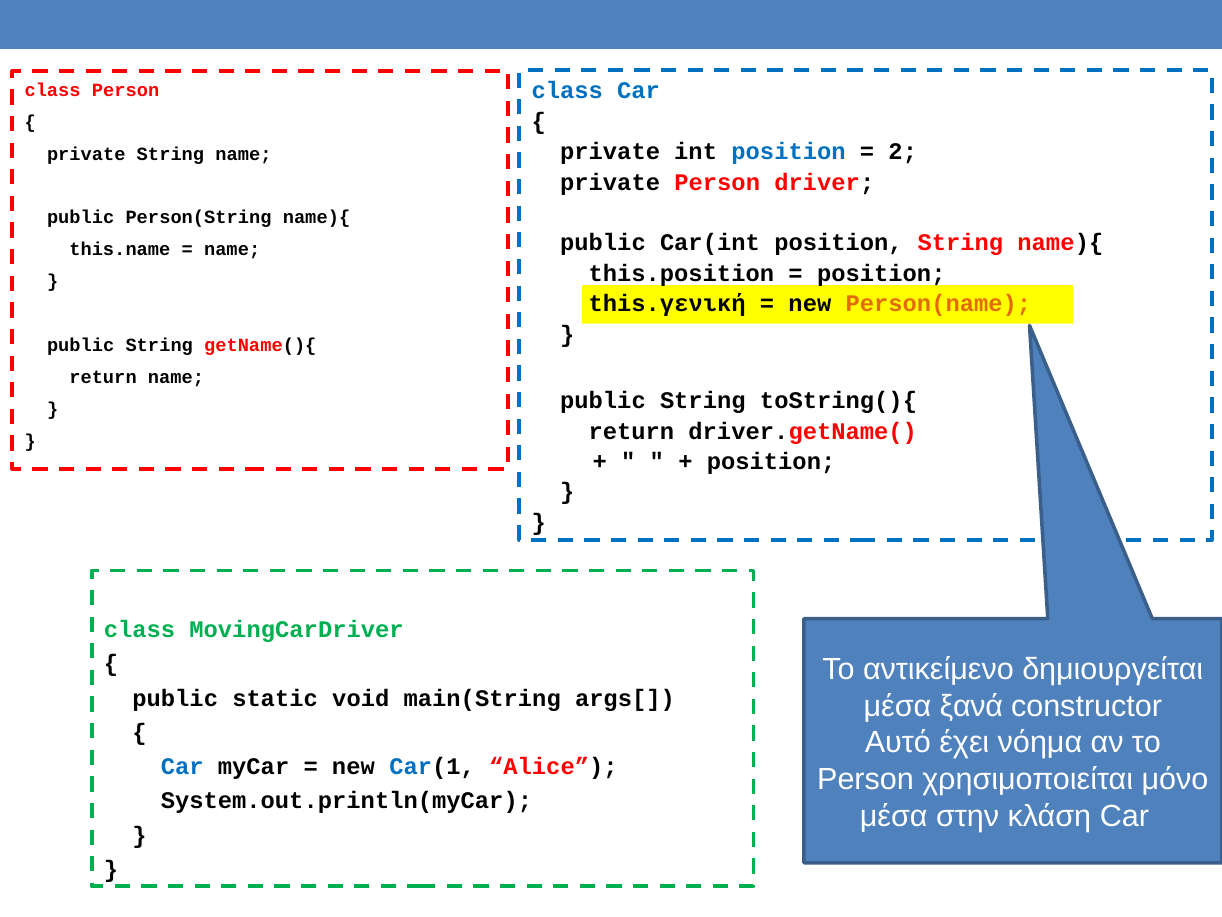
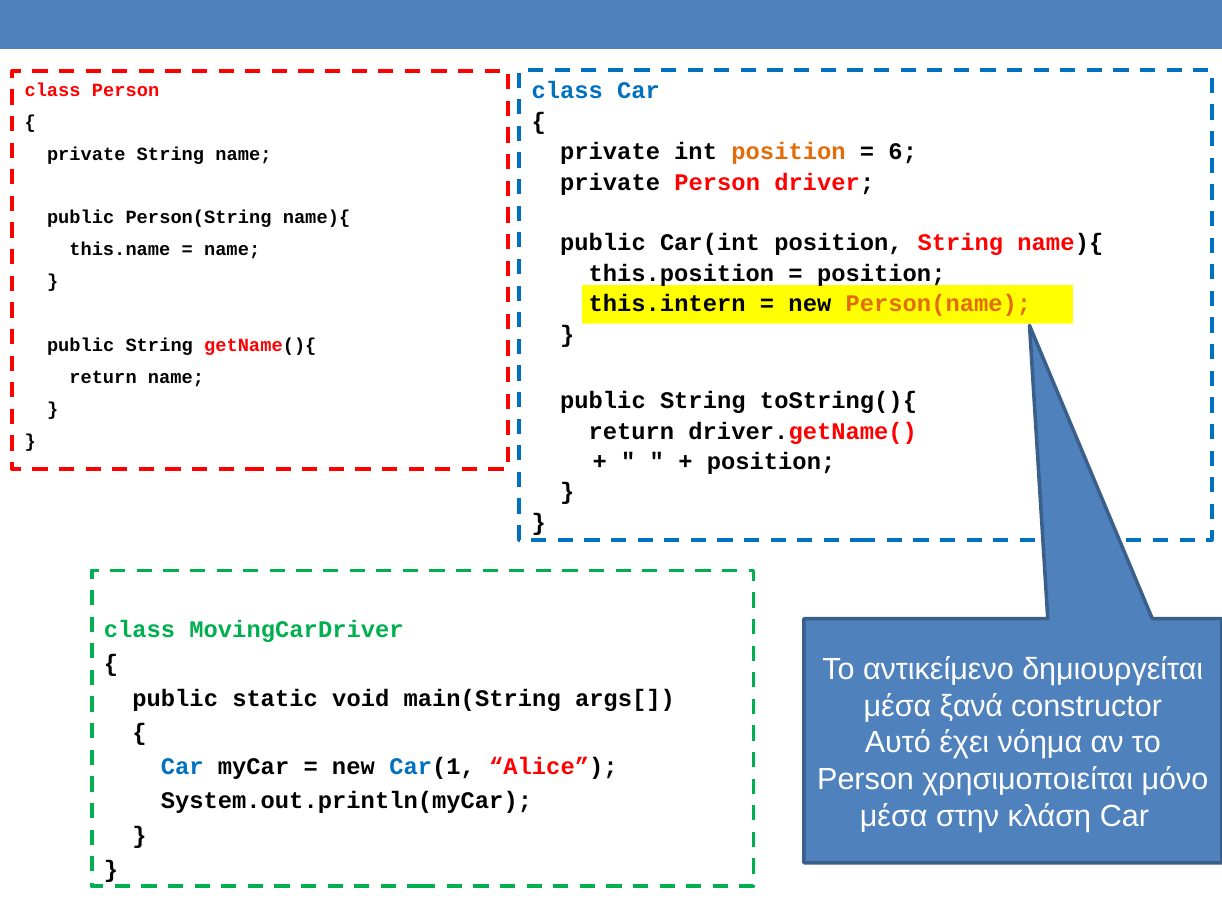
position at (789, 152) colour: blue -> orange
2: 2 -> 6
this.γενική: this.γενική -> this.intern
